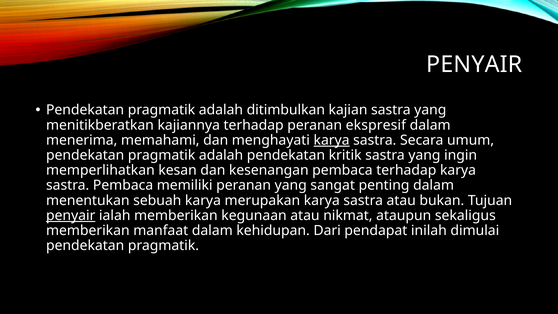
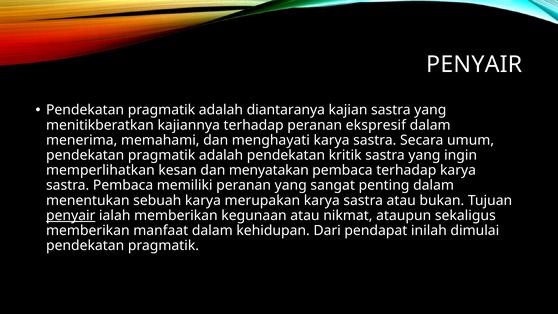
ditimbulkan: ditimbulkan -> diantaranya
karya at (332, 140) underline: present -> none
kesenangan: kesenangan -> menyatakan
